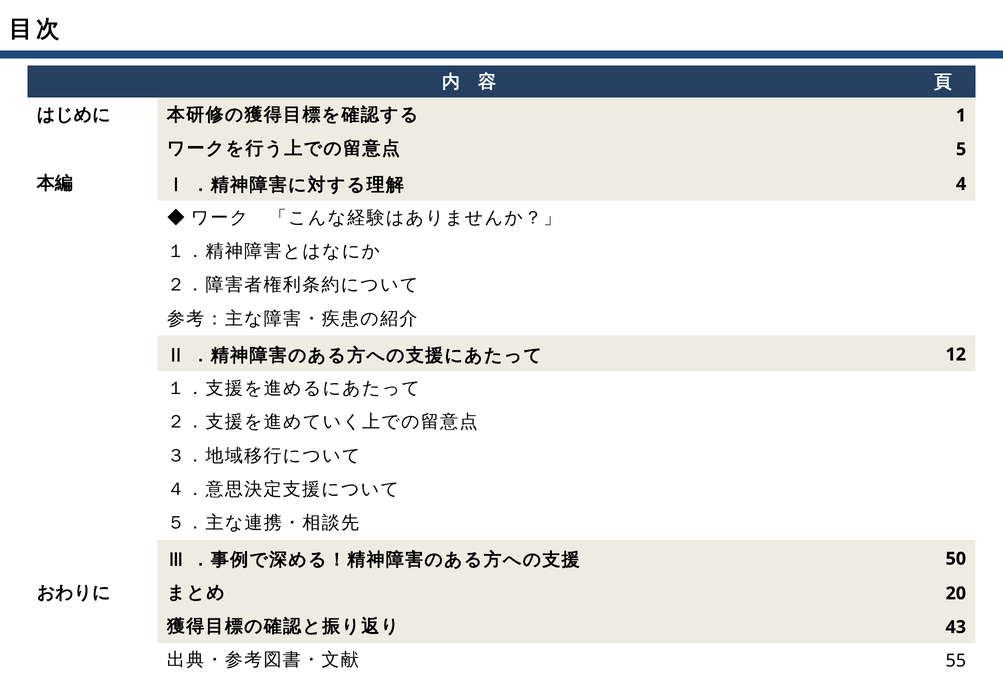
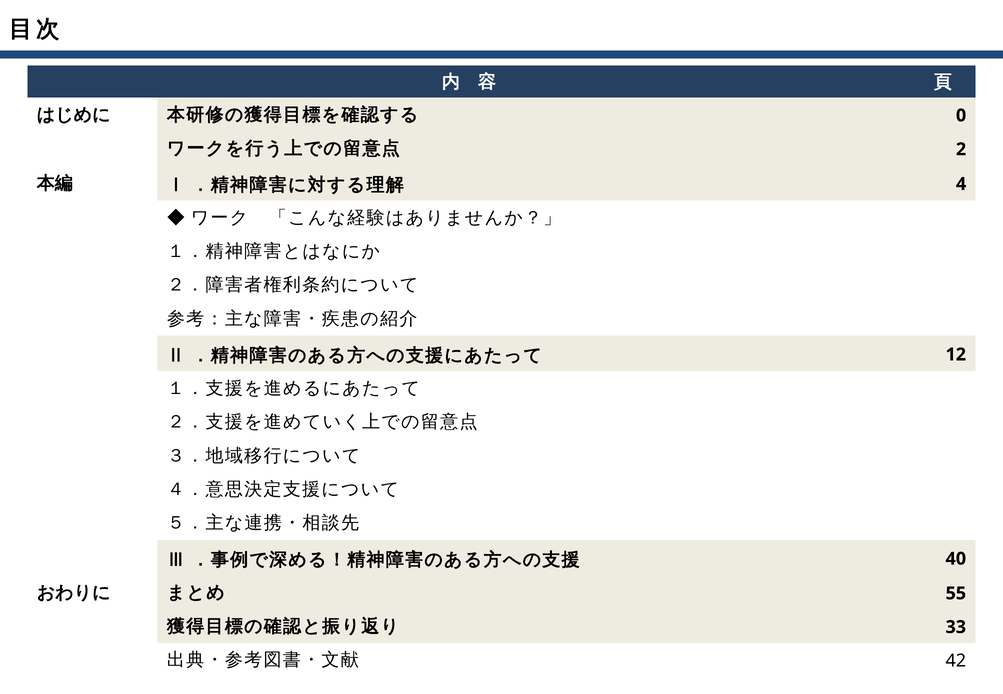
1: 1 -> 0
5: 5 -> 2
50: 50 -> 40
20: 20 -> 55
43: 43 -> 33
55: 55 -> 42
